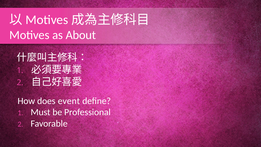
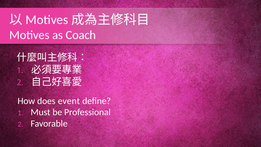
About: About -> Coach
